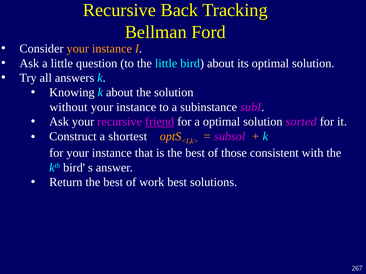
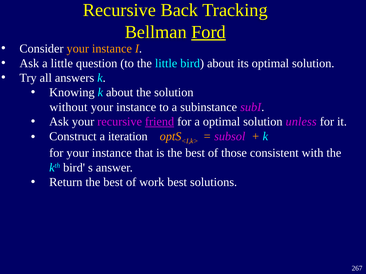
Ford underline: none -> present
sorted: sorted -> unless
shortest: shortest -> iteration
